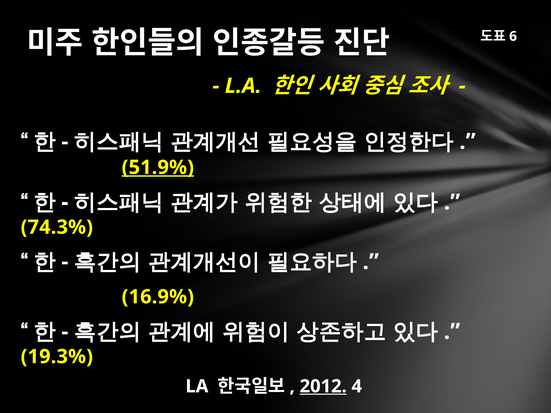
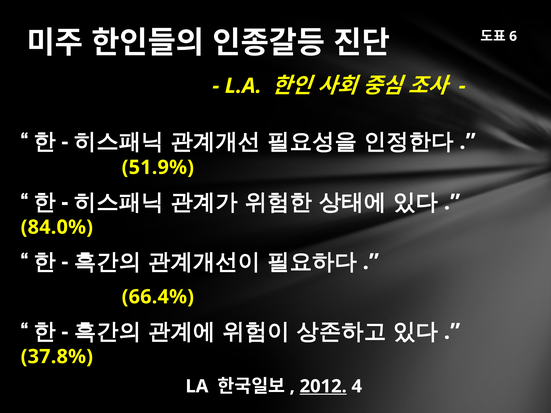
51.9% underline: present -> none
74.3%: 74.3% -> 84.0%
16.9%: 16.9% -> 66.4%
19.3%: 19.3% -> 37.8%
